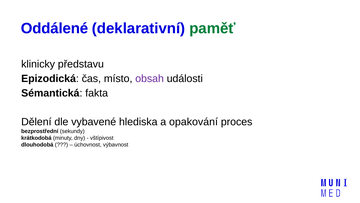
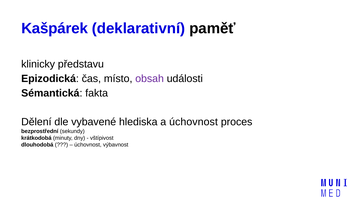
Oddálené: Oddálené -> Kašpárek
paměť colour: green -> black
a opakování: opakování -> úchovnost
